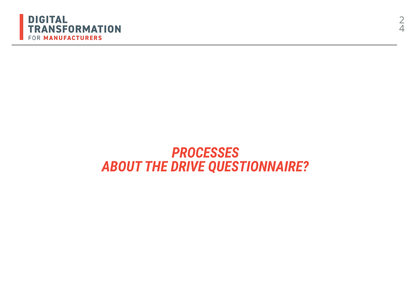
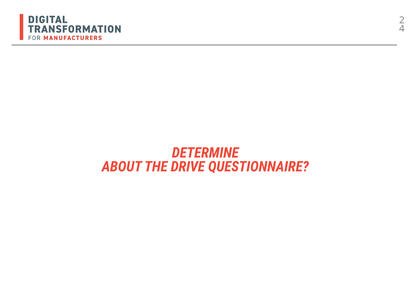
PROCESSES: PROCESSES -> DETERMINE
